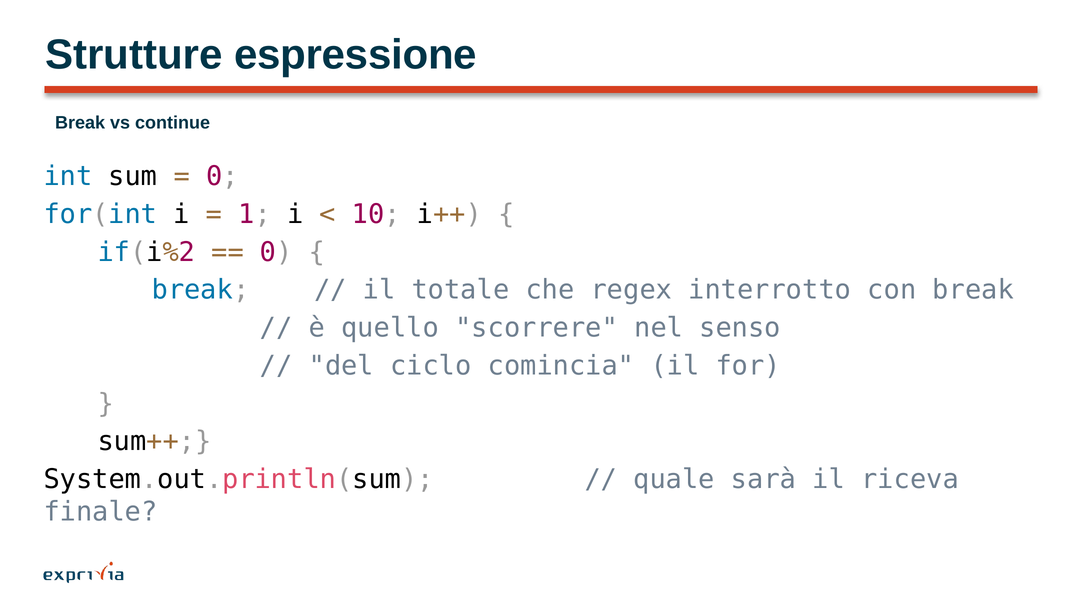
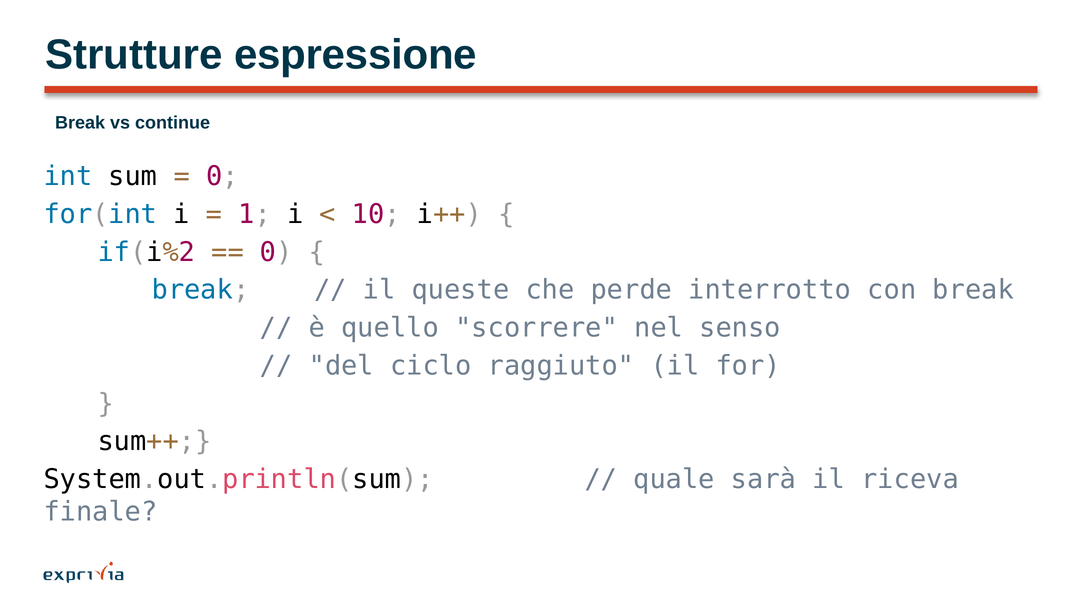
totale: totale -> queste
regex: regex -> perde
comincia: comincia -> raggiuto
